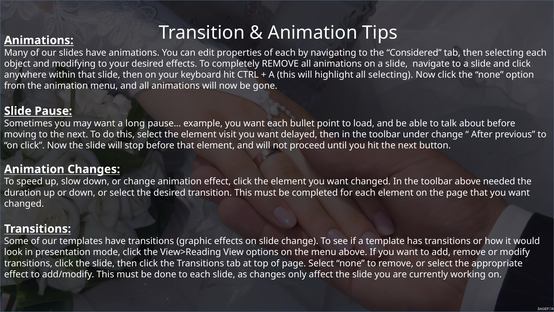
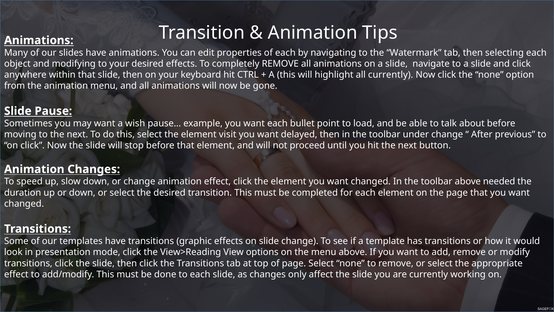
Considered: Considered -> Watermark
all selecting: selecting -> currently
long: long -> wish
